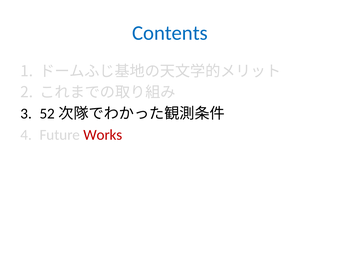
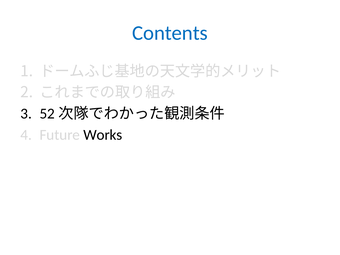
Works colour: red -> black
